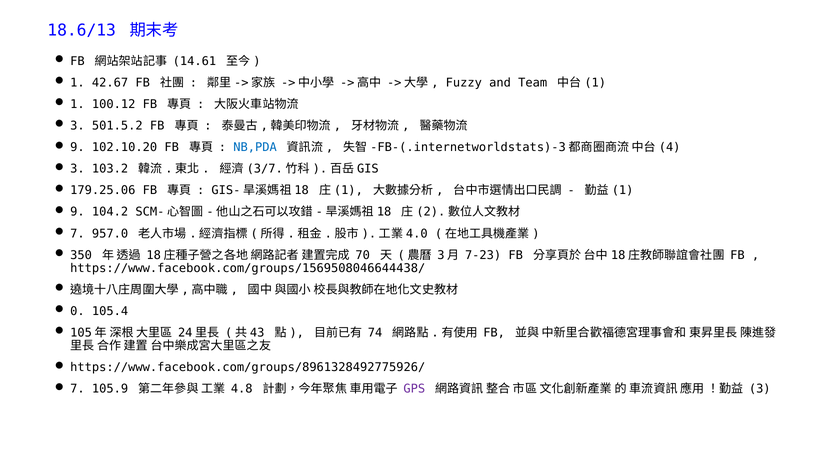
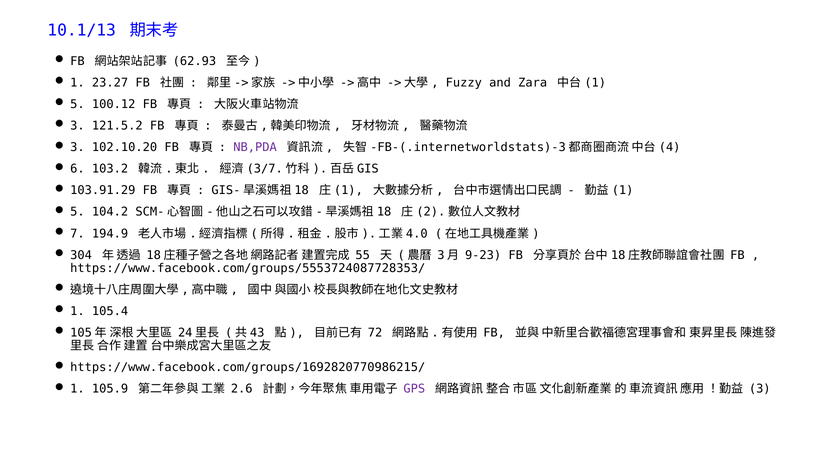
18.6/13: 18.6/13 -> 10.1/13
14.61: 14.61 -> 62.93
42.67: 42.67 -> 23.27
Team: Team -> Zara
1 at (77, 104): 1 -> 5
501.5.2: 501.5.2 -> 121.5.2
9 at (77, 148): 9 -> 3
NB,PDA colour: blue -> purple
3 at (77, 169): 3 -> 6
179.25.06: 179.25.06 -> 103.91.29
9 at (77, 212): 9 -> 5
957.0: 957.0 -> 194.9
350: 350 -> 304
70: 70 -> 55
7-23: 7-23 -> 9-23
https://www.facebook.com/groups/1569508046644438/: https://www.facebook.com/groups/1569508046644438/ -> https://www.facebook.com/groups/5553724087728353/
0 at (77, 312): 0 -> 1
74: 74 -> 72
https://www.facebook.com/groups/8961328492775926/: https://www.facebook.com/groups/8961328492775926/ -> https://www.facebook.com/groups/1692820770986215/
7 at (77, 389): 7 -> 1
4.8: 4.8 -> 2.6
